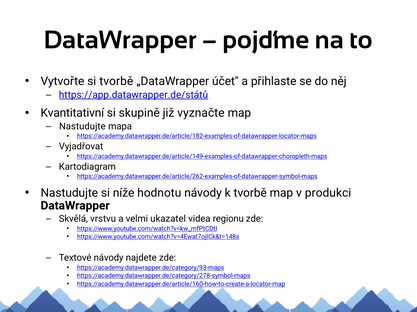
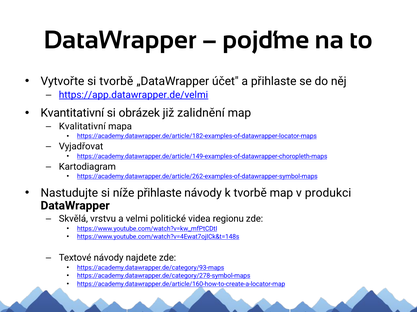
https://app.datawrapper.de/států: https://app.datawrapper.de/států -> https://app.datawrapper.de/velmi
skupině: skupině -> obrázek
vyznačte: vyznačte -> zalidnění
Nastudujte at (82, 127): Nastudujte -> Kvalitativní
níže hodnotu: hodnotu -> přihlaste
ukazatel: ukazatel -> politické
